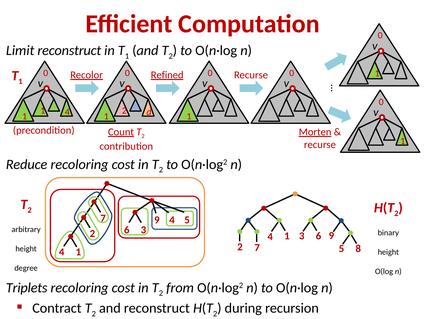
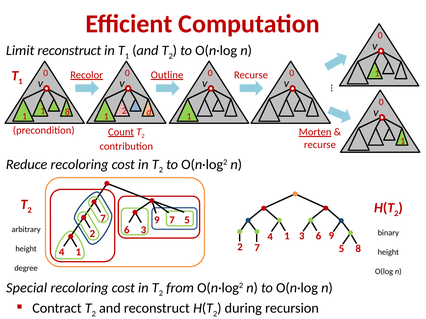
Refined: Refined -> Outline
1 4: 4 -> 8
7 4: 4 -> 7
Triplets: Triplets -> Special
